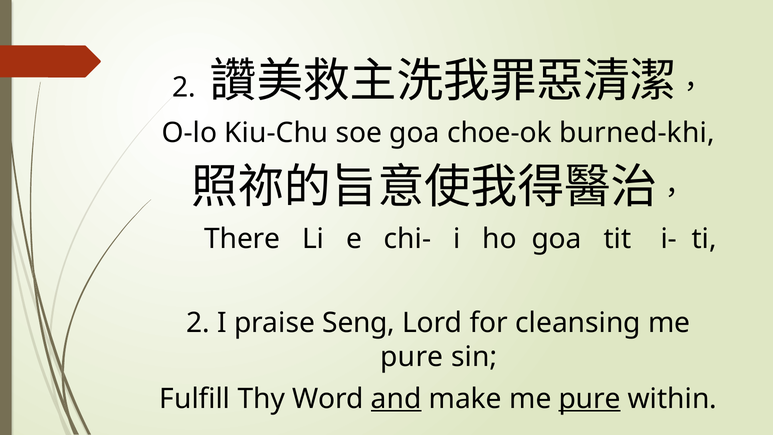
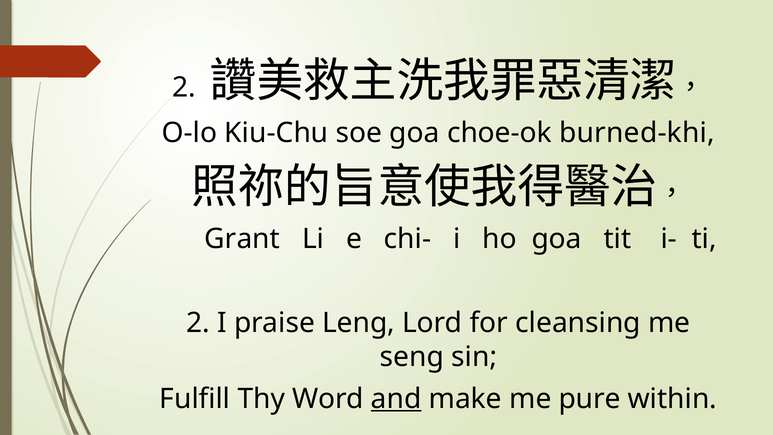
There: There -> Grant
Seng: Seng -> Leng
pure at (412, 357): pure -> seng
pure at (590, 399) underline: present -> none
